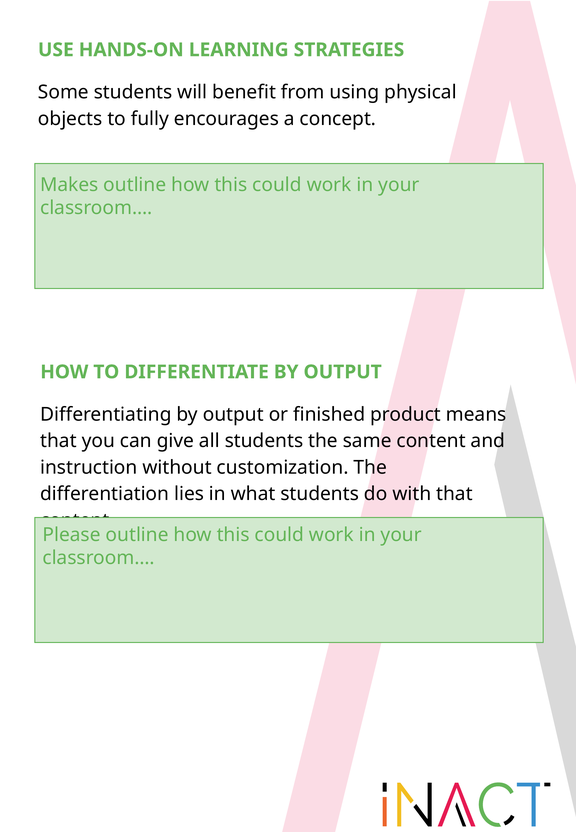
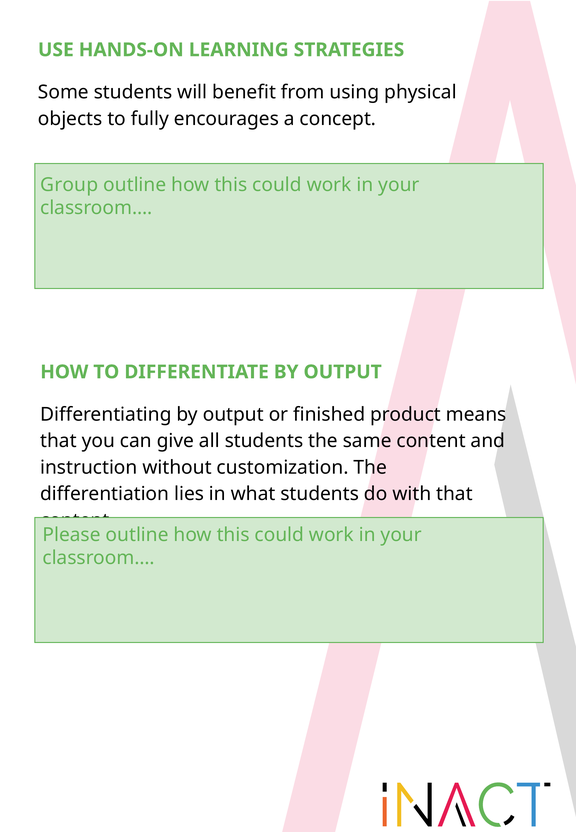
Makes: Makes -> Group
